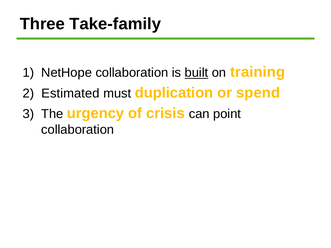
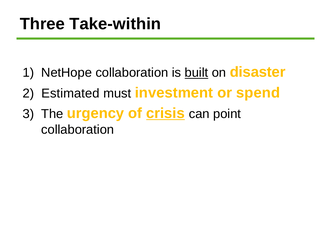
Take-family: Take-family -> Take-within
training: training -> disaster
duplication: duplication -> investment
crisis underline: none -> present
